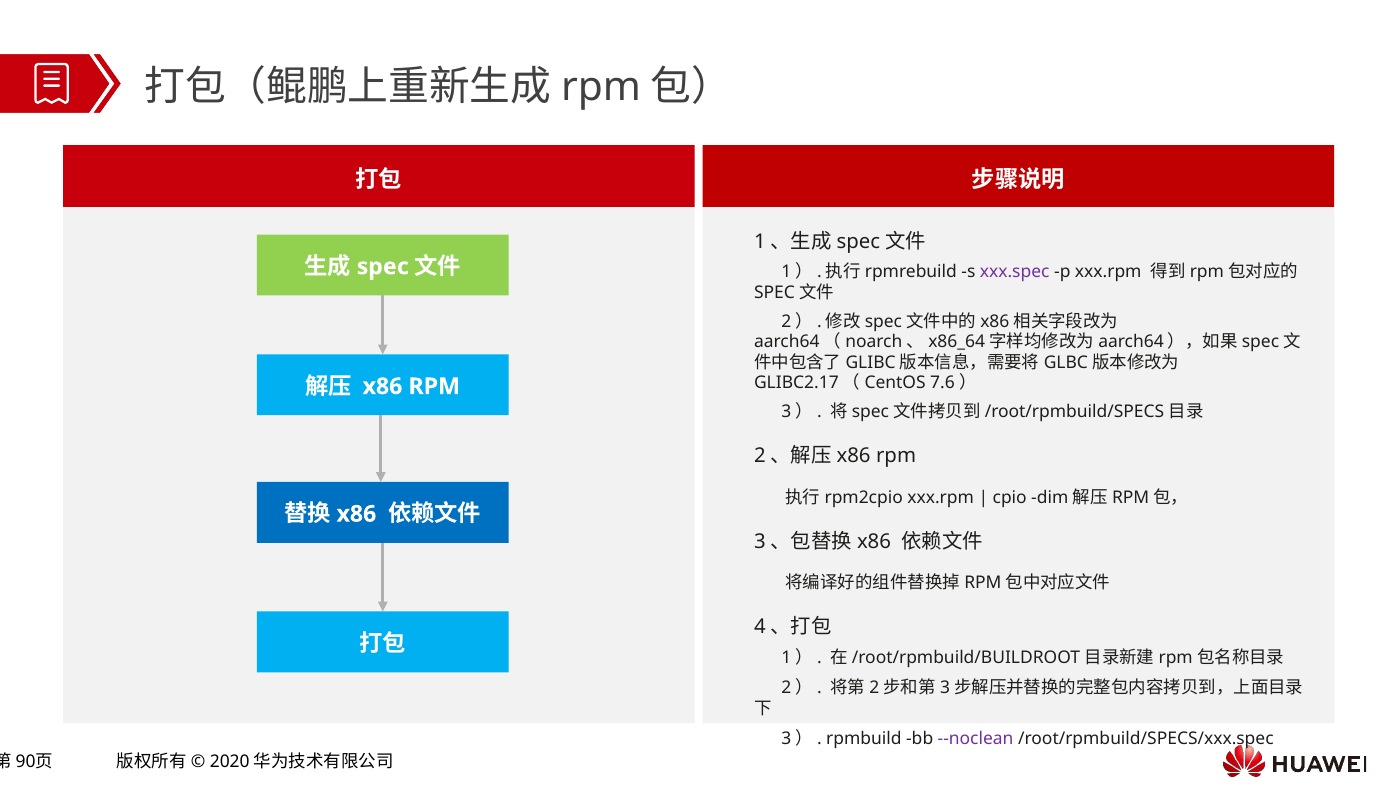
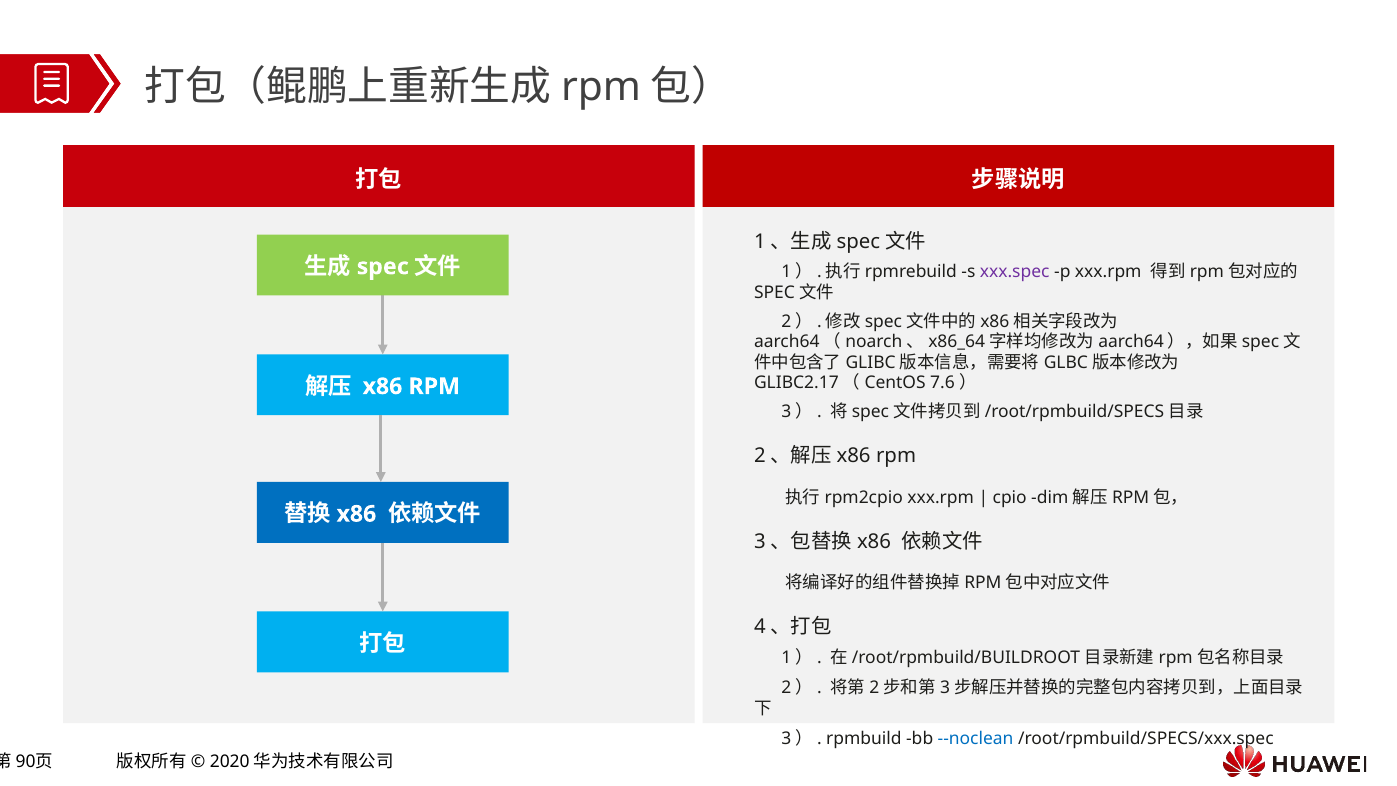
--noclean colour: purple -> blue
